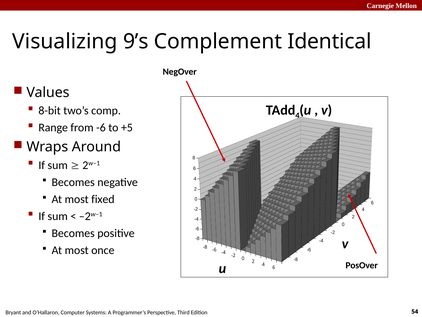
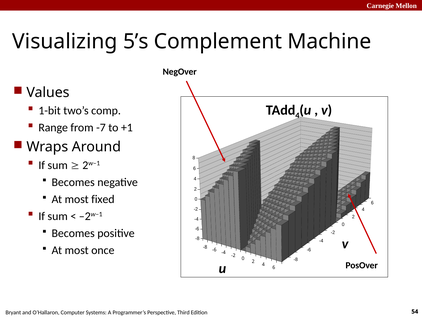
9’s: 9’s -> 5’s
Identical: Identical -> Machine
8-bit: 8-bit -> 1-bit
from -6: -6 -> -7
+5: +5 -> +1
